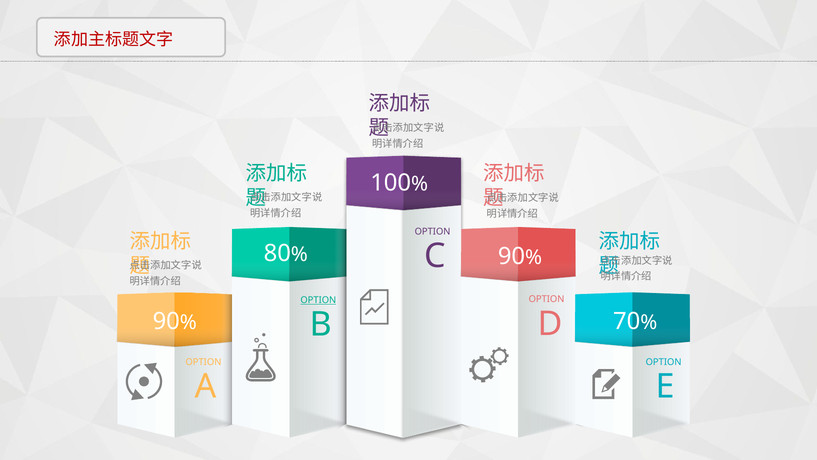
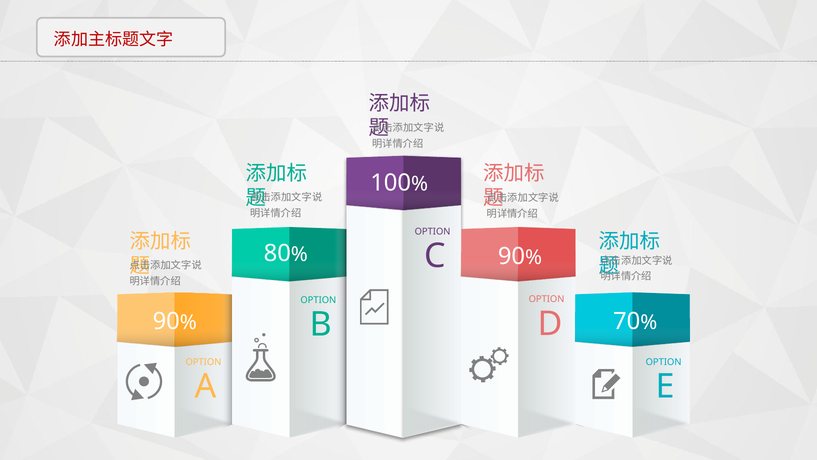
OPTION at (318, 300) underline: present -> none
